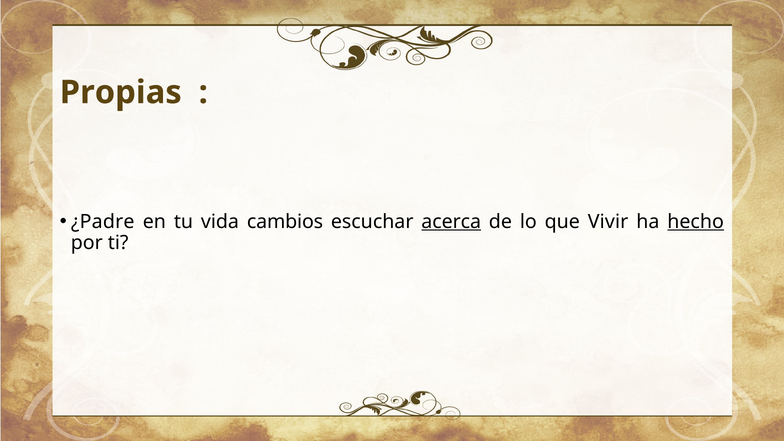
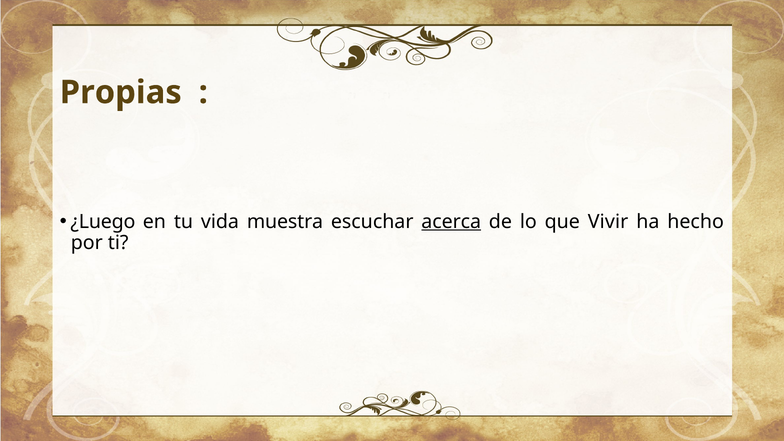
¿Padre: ¿Padre -> ¿Luego
cambios: cambios -> muestra
hecho underline: present -> none
